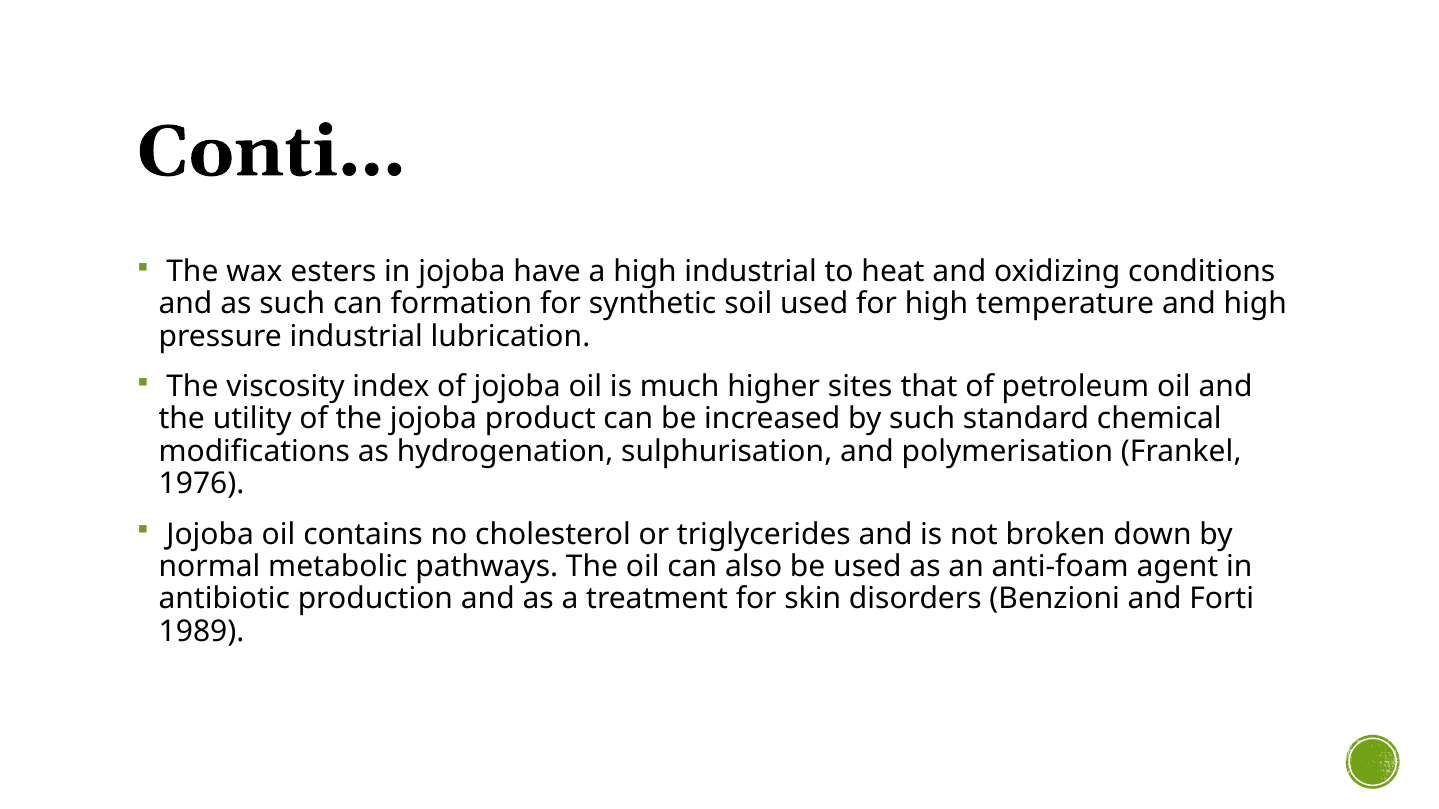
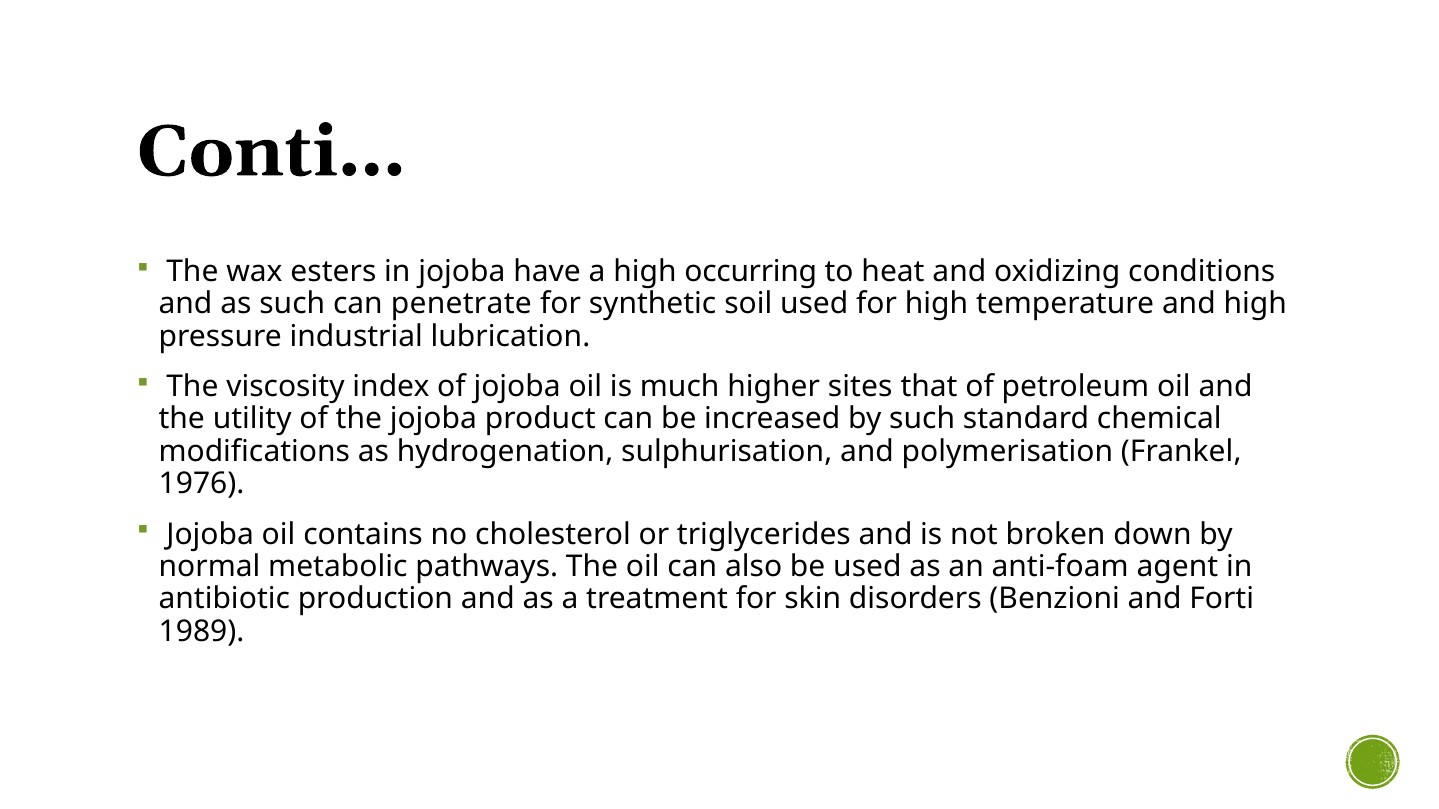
high industrial: industrial -> occurring
formation: formation -> penetrate
